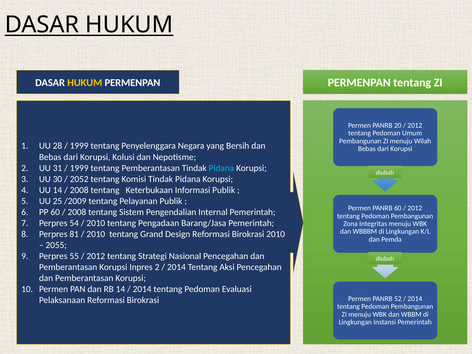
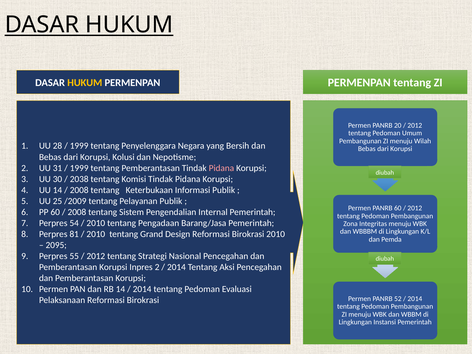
Pidana at (221, 168) colour: light blue -> pink
2052: 2052 -> 2038
2055: 2055 -> 2095
